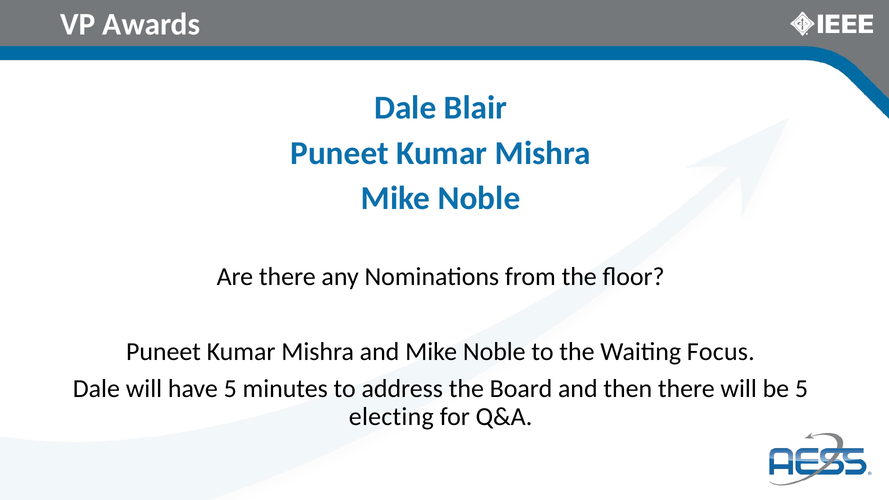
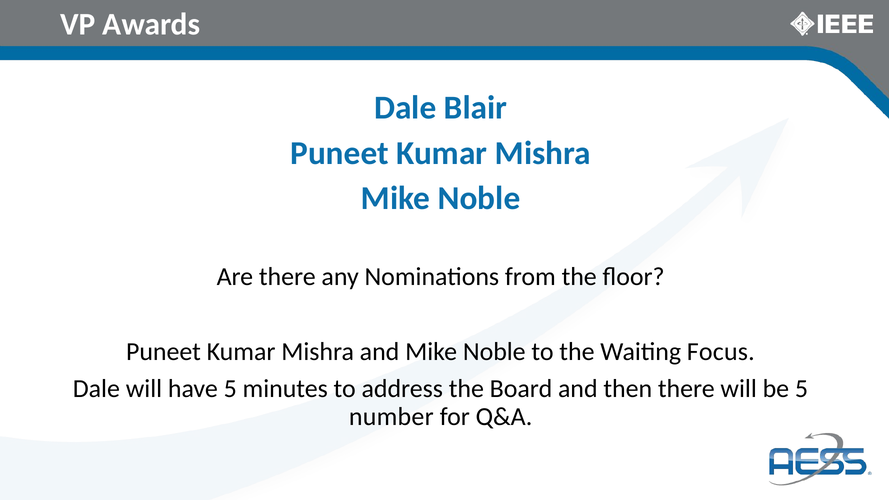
electing: electing -> number
